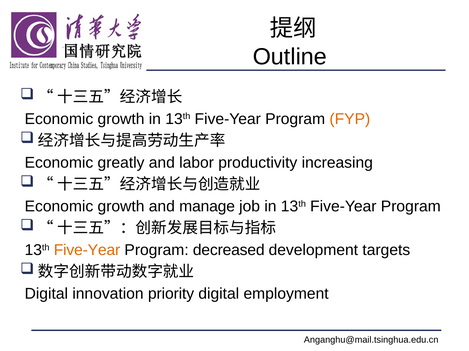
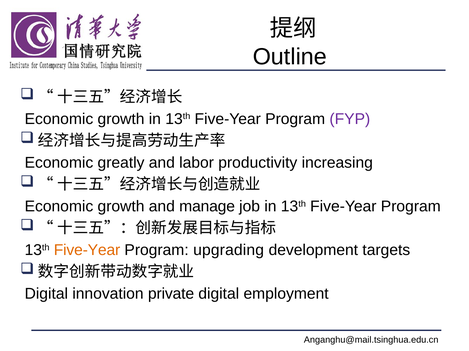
FYP colour: orange -> purple
decreased: decreased -> upgrading
priority: priority -> private
